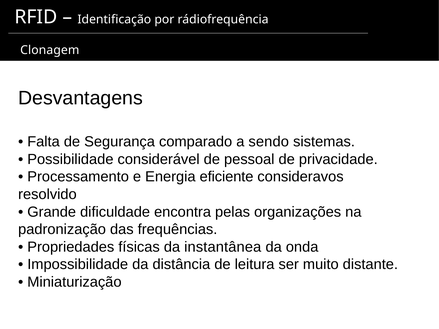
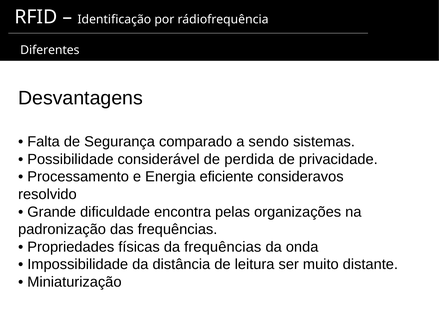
Clonagem: Clonagem -> Diferentes
pessoal: pessoal -> perdida
da instantânea: instantânea -> frequências
